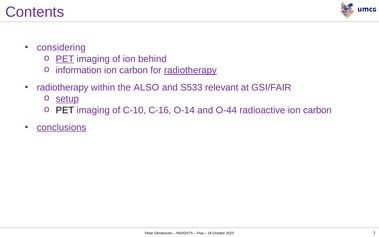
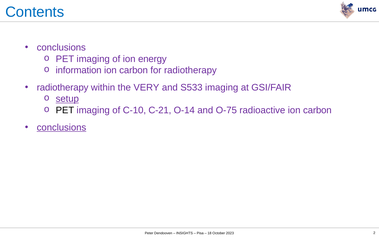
Contents colour: purple -> blue
considering at (61, 48): considering -> conclusions
PET at (65, 59) underline: present -> none
behind: behind -> energy
radiotherapy at (190, 70) underline: present -> none
ALSO: ALSO -> VERY
S533 relevant: relevant -> imaging
C-16: C-16 -> C-21
O-44: O-44 -> O-75
